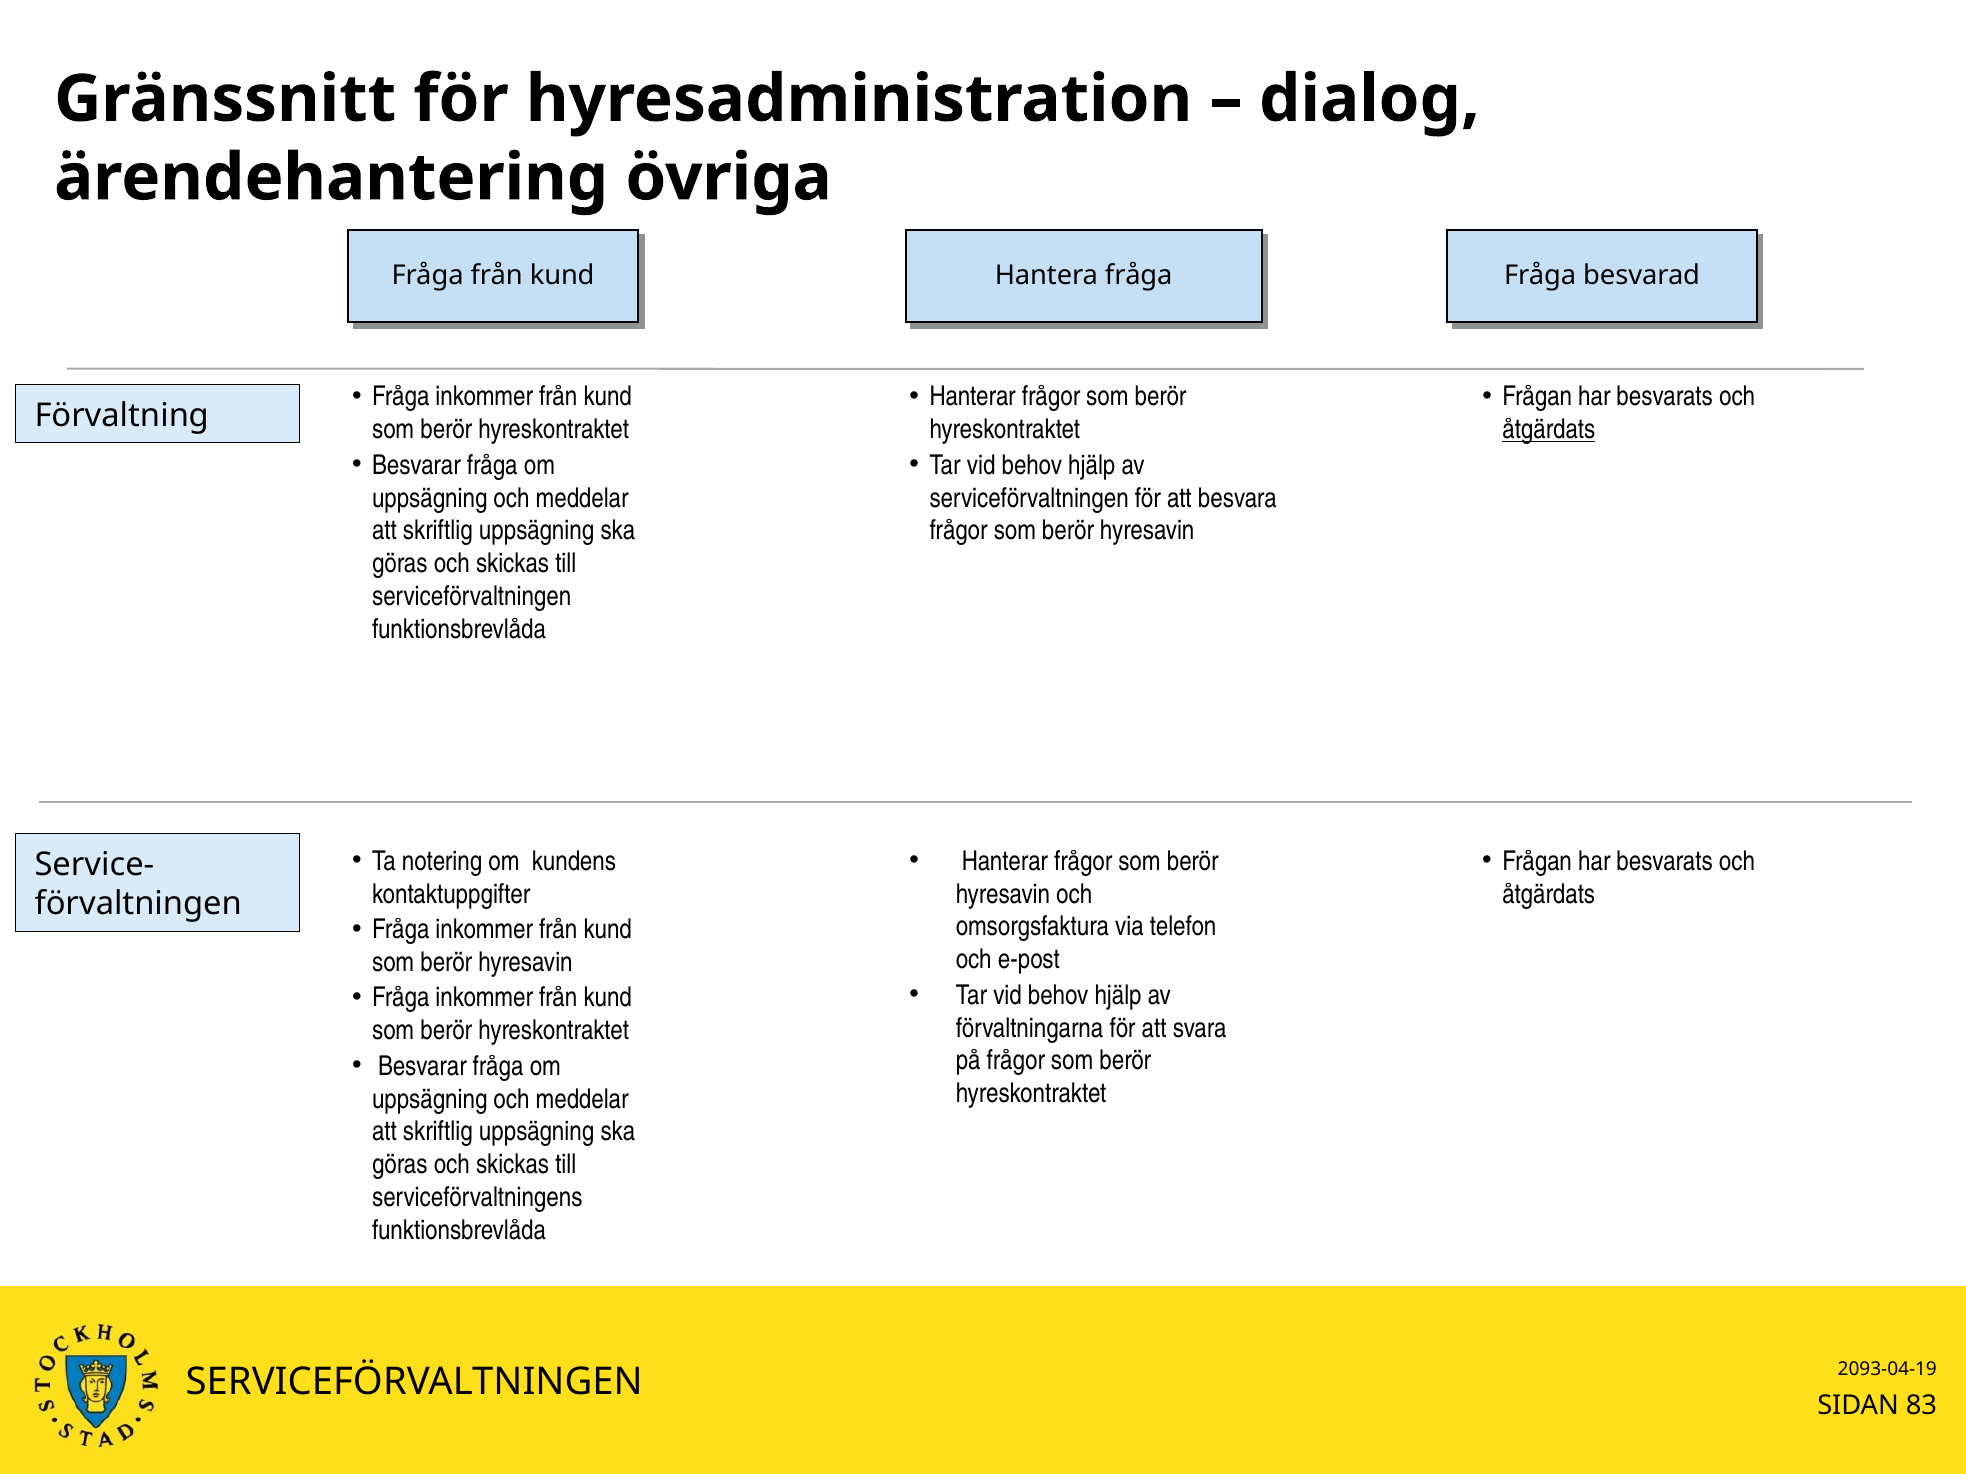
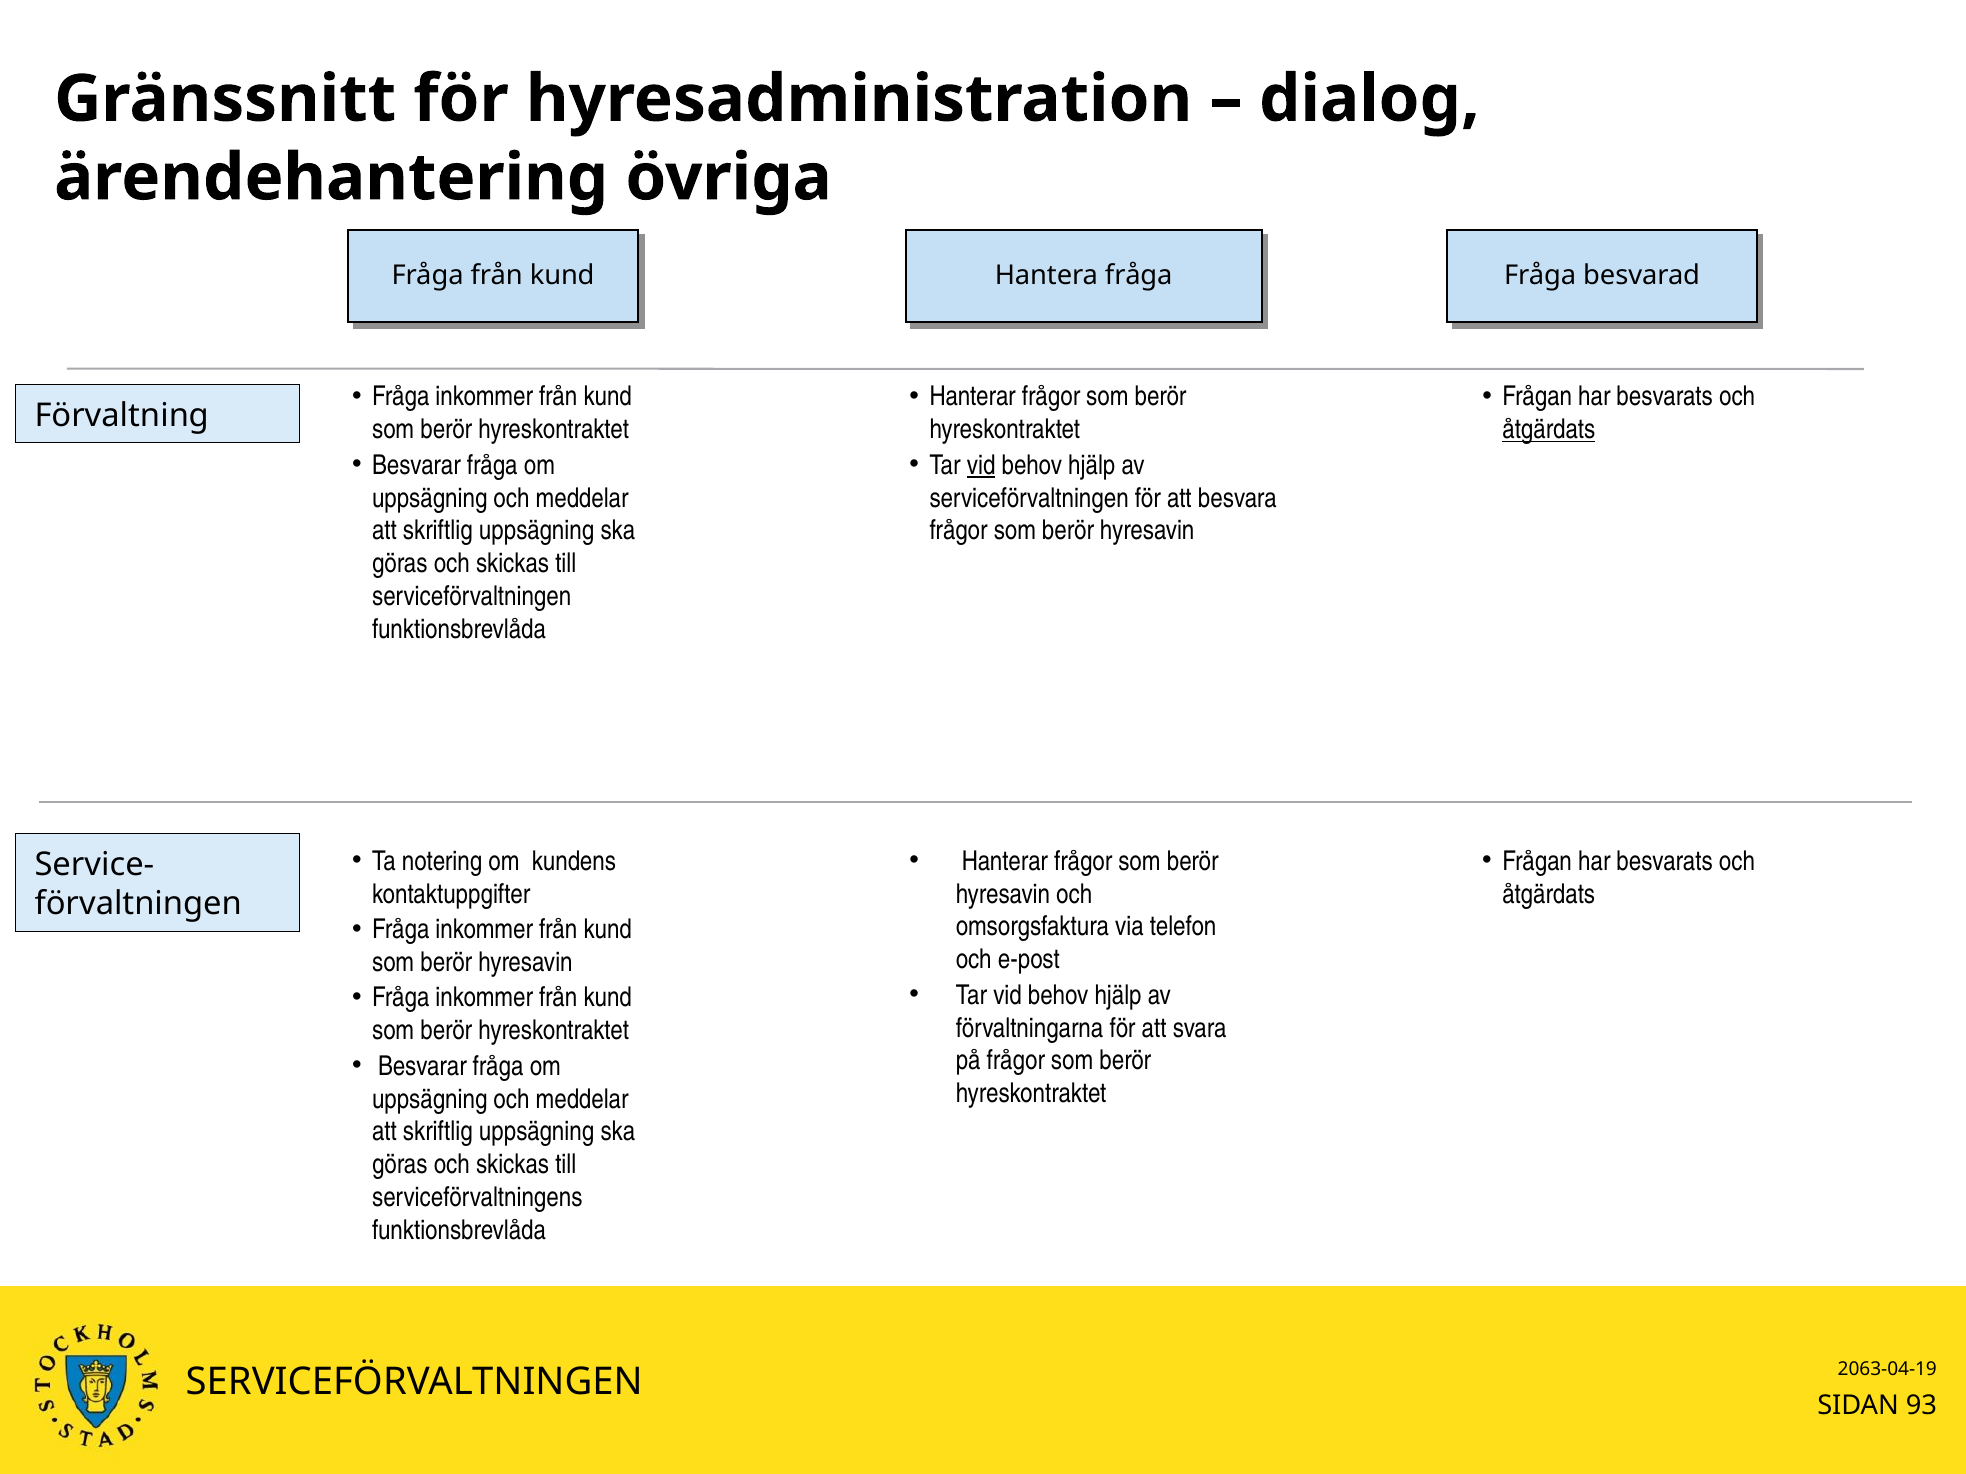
vid at (981, 465) underline: none -> present
2093-04-19: 2093-04-19 -> 2063-04-19
83: 83 -> 93
